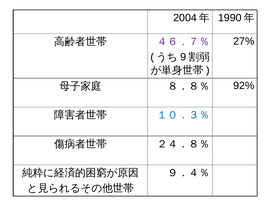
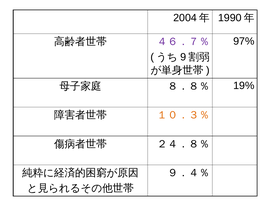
27%: 27% -> 97%
92%: 92% -> 19%
１０．３％ colour: blue -> orange
